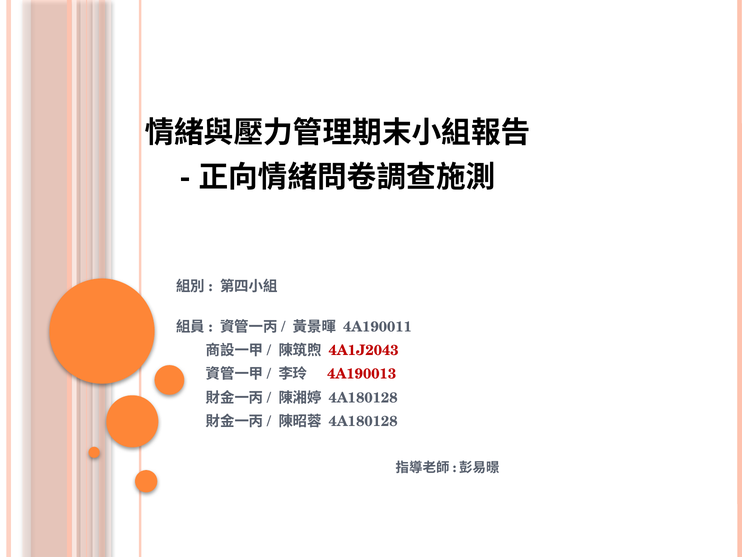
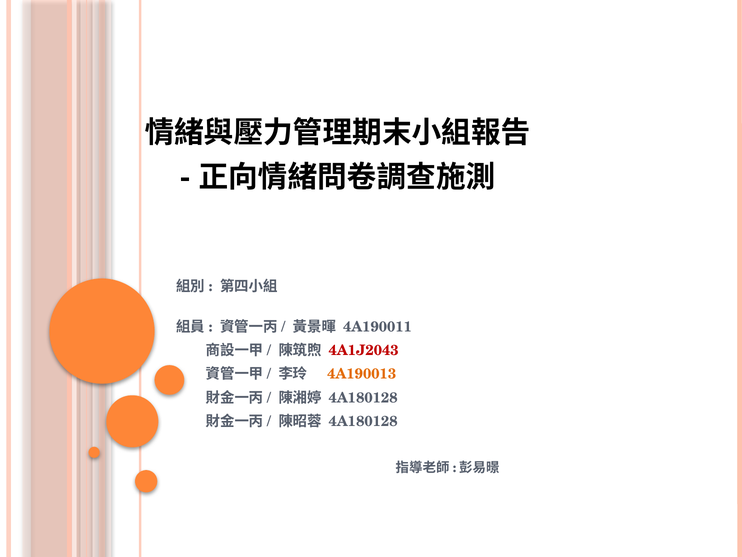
4A190013 colour: red -> orange
